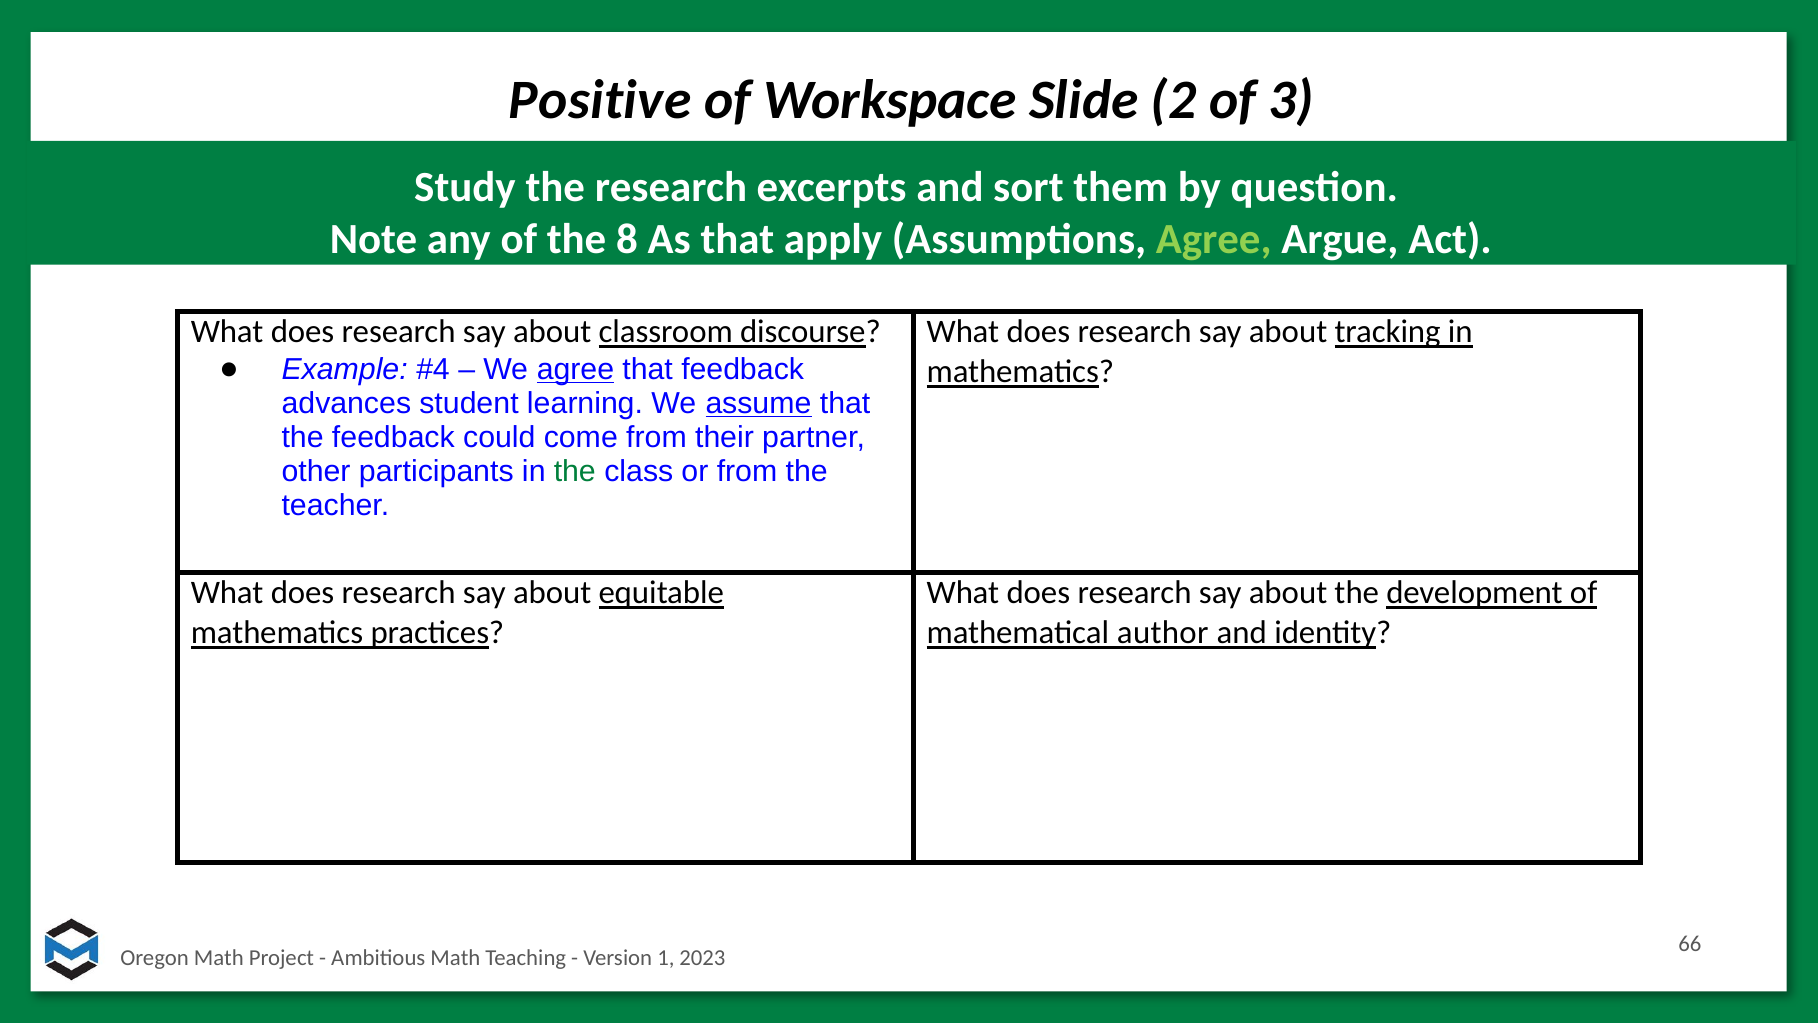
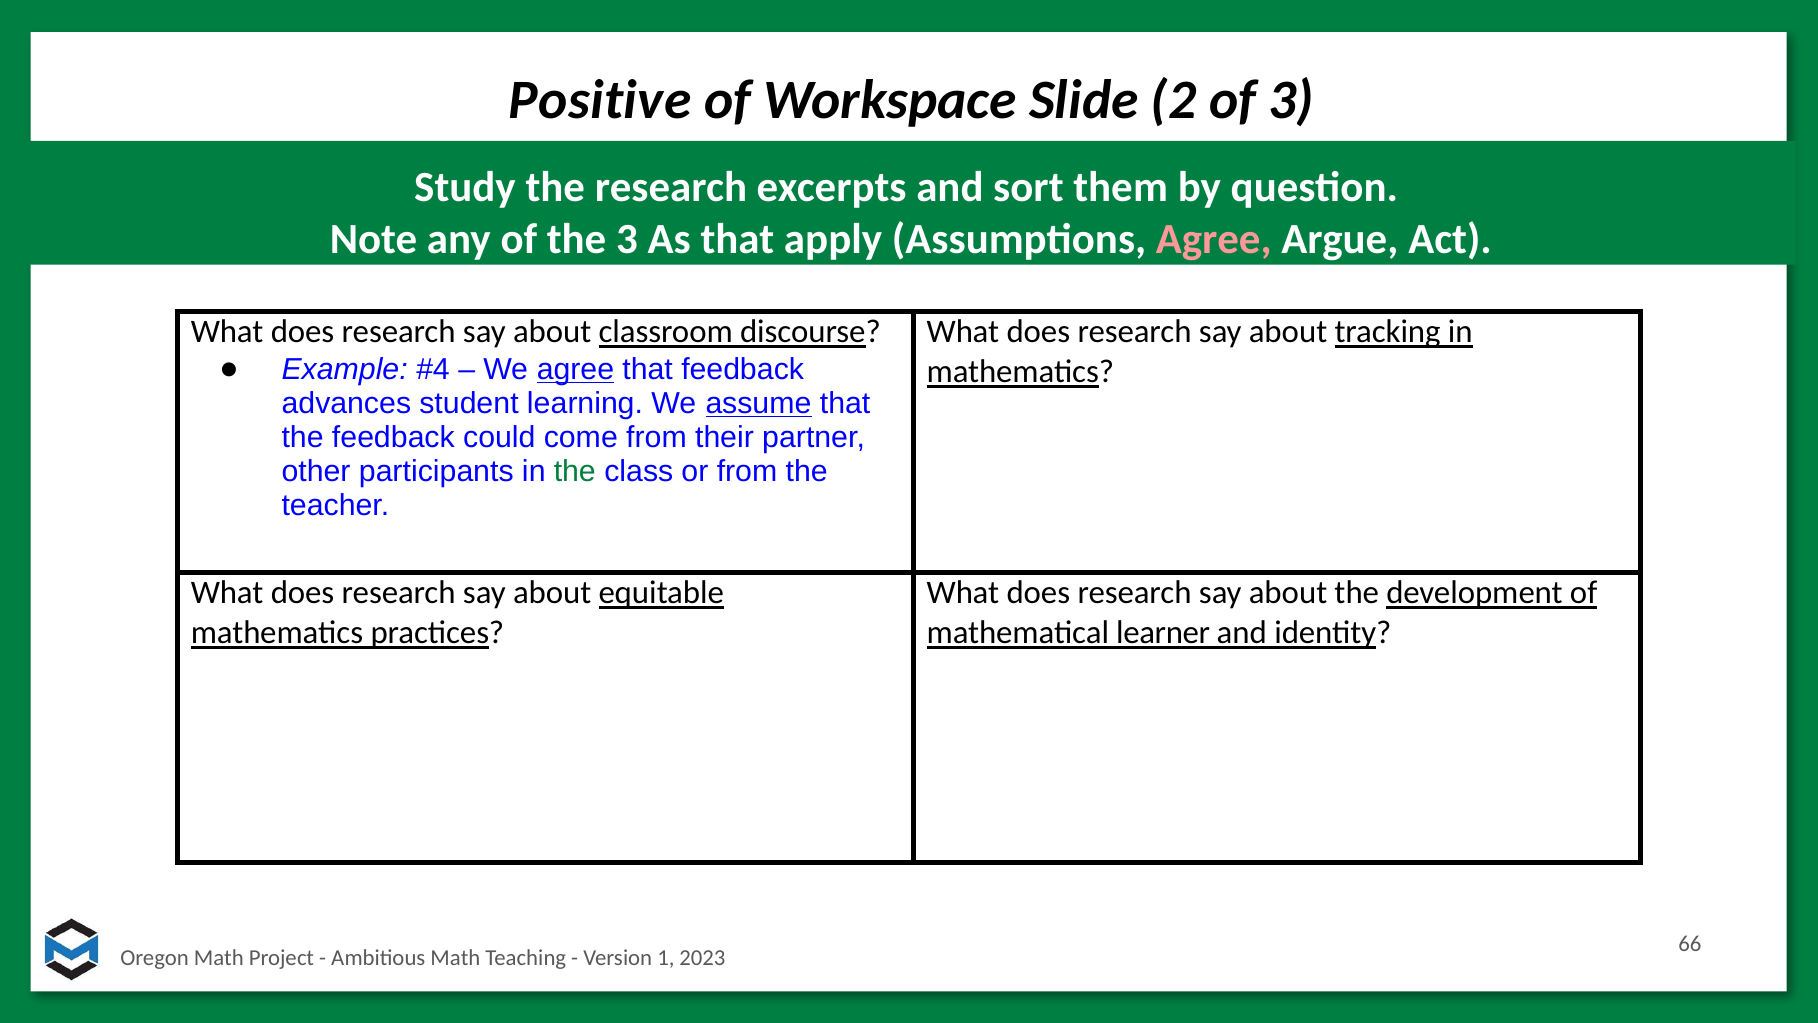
the 8: 8 -> 3
Agree at (1214, 239) colour: light green -> pink
author: author -> learner
